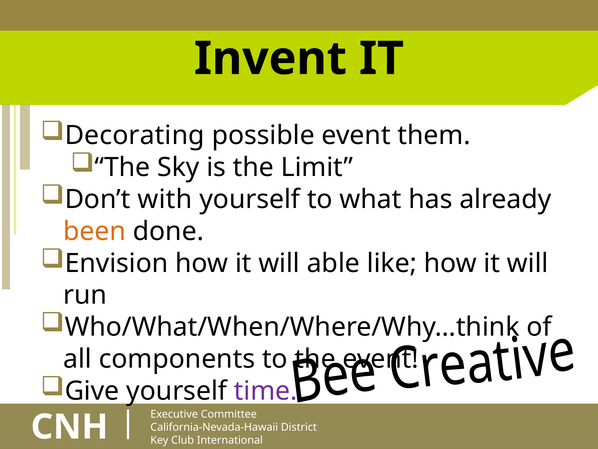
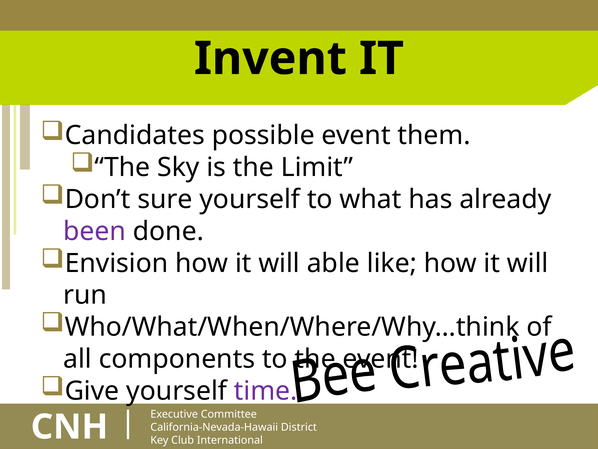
Decorating: Decorating -> Candidates
with: with -> sure
been colour: orange -> purple
